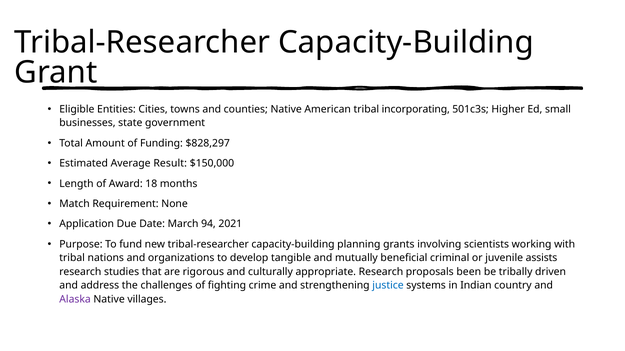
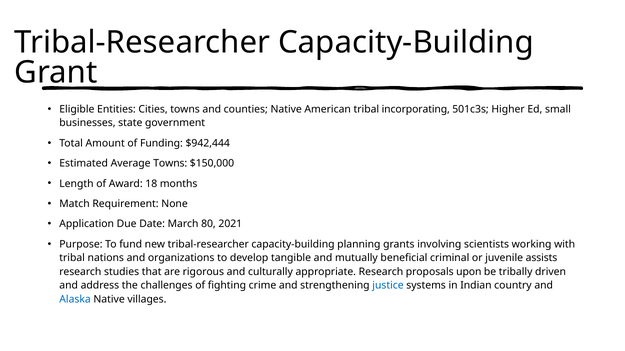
$828,297: $828,297 -> $942,444
Average Result: Result -> Towns
94: 94 -> 80
been: been -> upon
Alaska colour: purple -> blue
